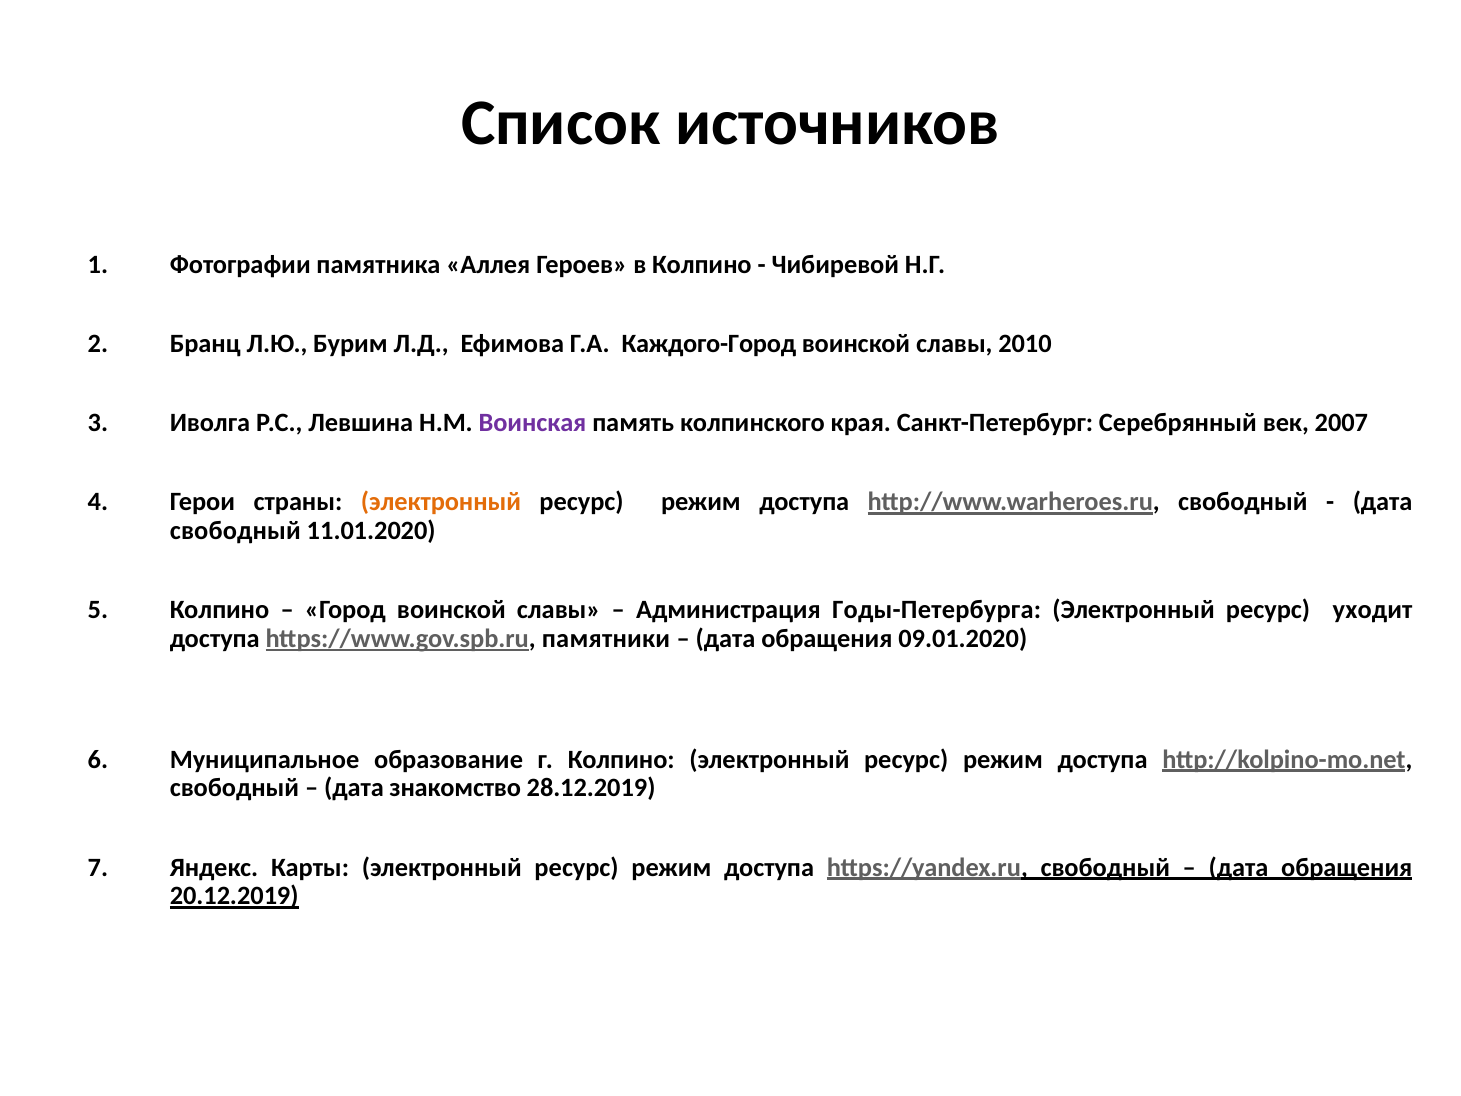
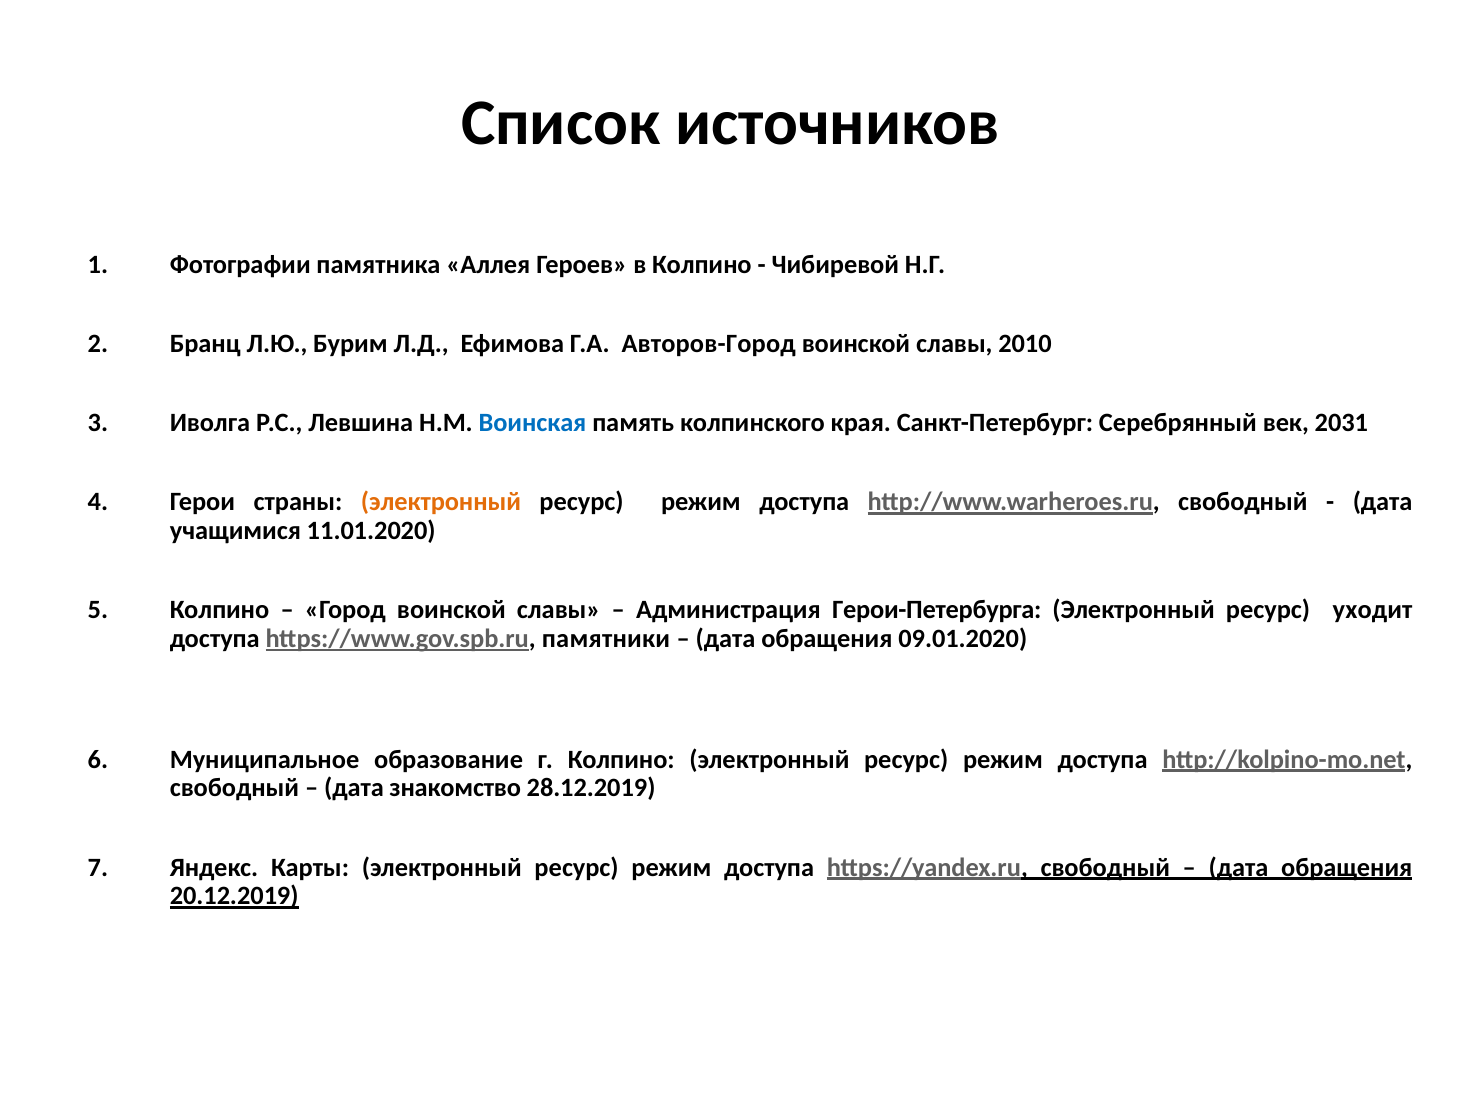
Каждого-Город: Каждого-Город -> Авторов-Город
Воинская colour: purple -> blue
2007: 2007 -> 2031
свободный at (235, 531): свободный -> учащимися
Годы-Петербурга: Годы-Петербурга -> Герои-Петербурга
